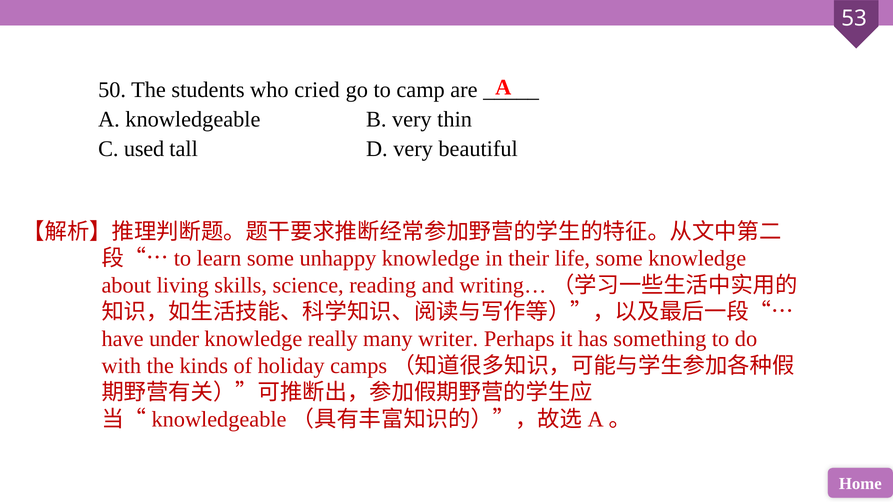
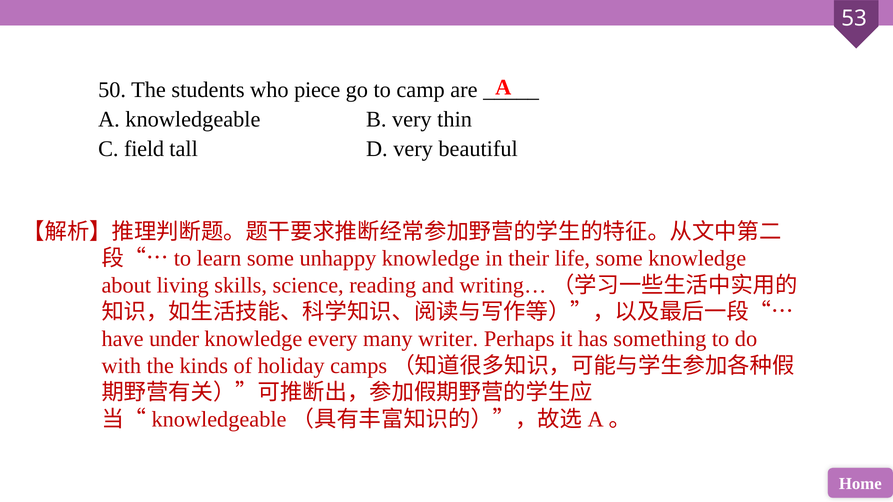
cried: cried -> piece
used: used -> field
really: really -> every
